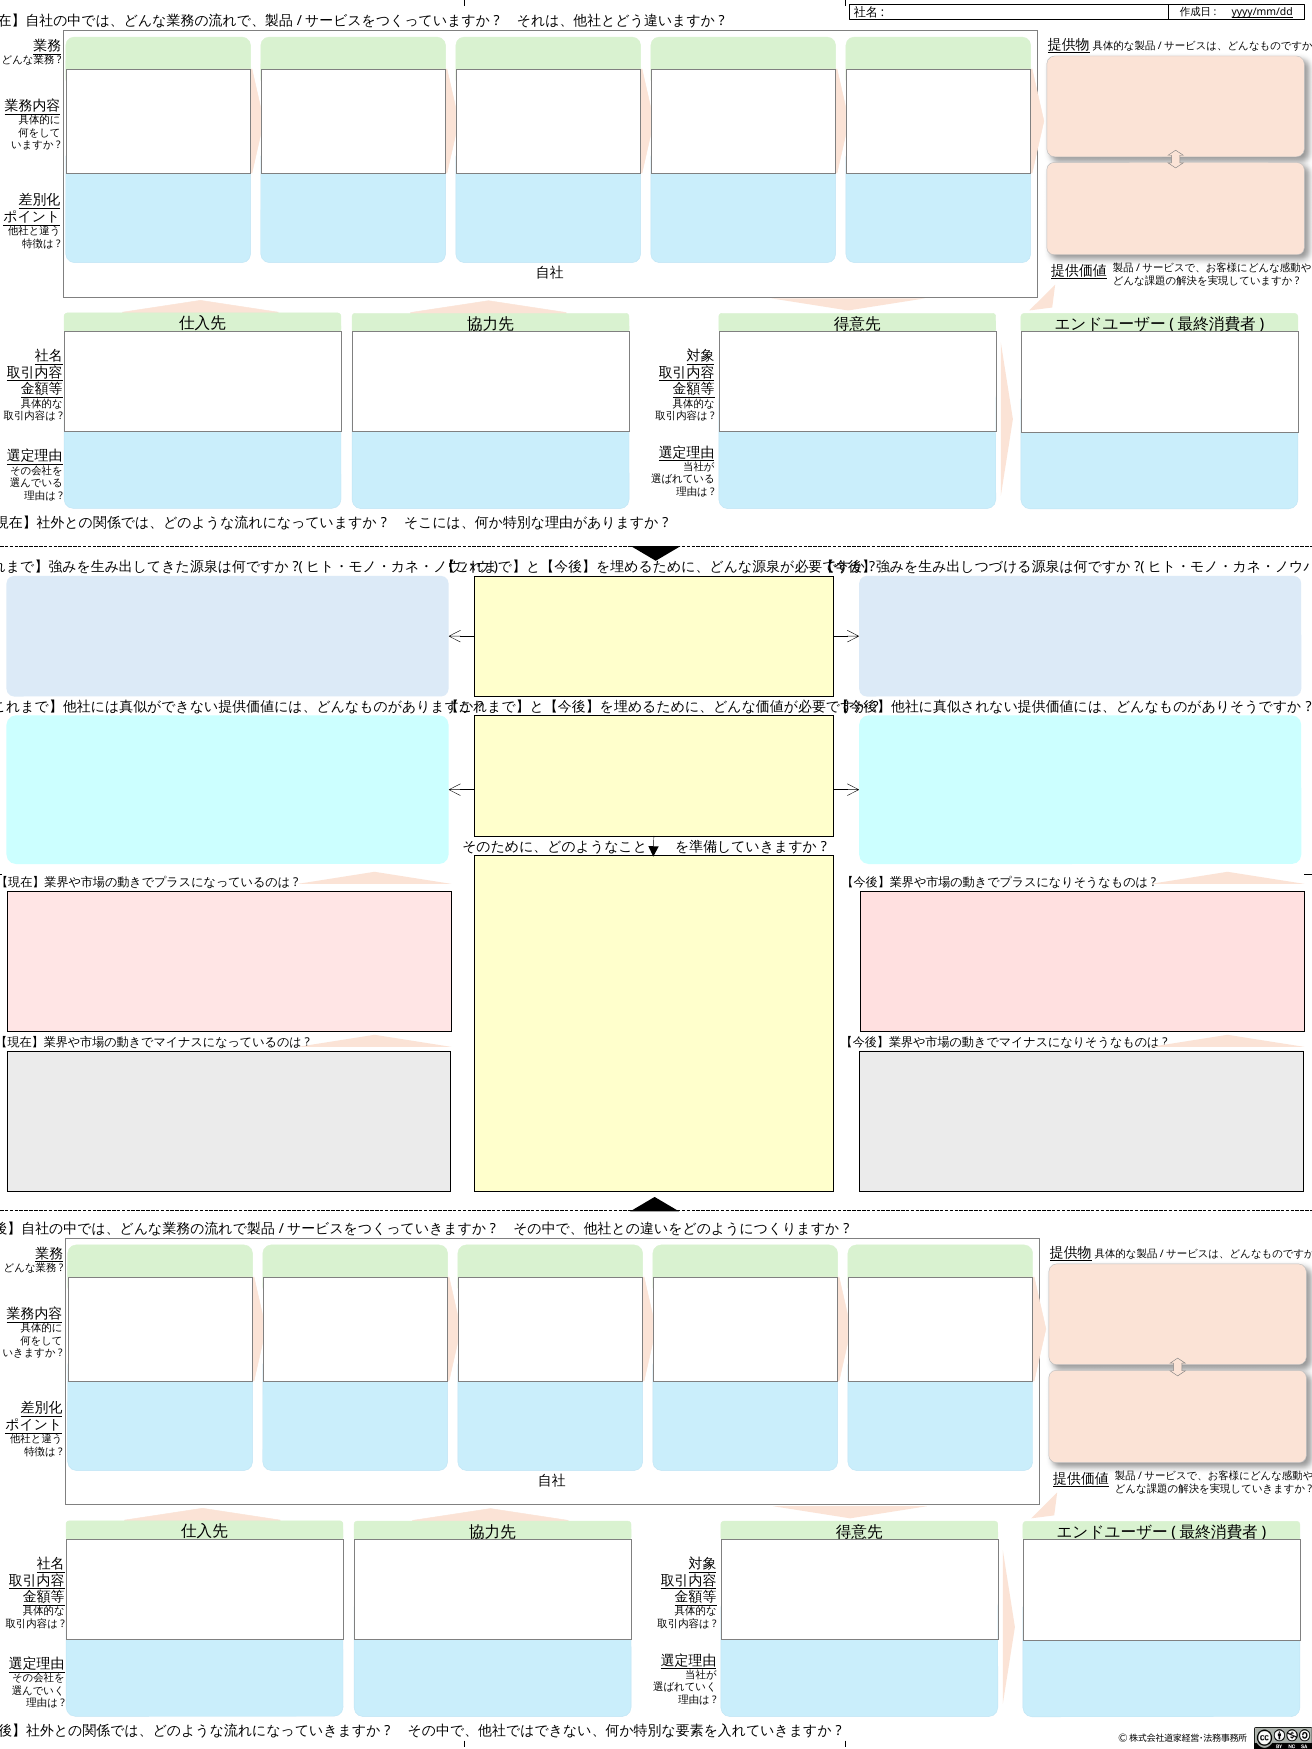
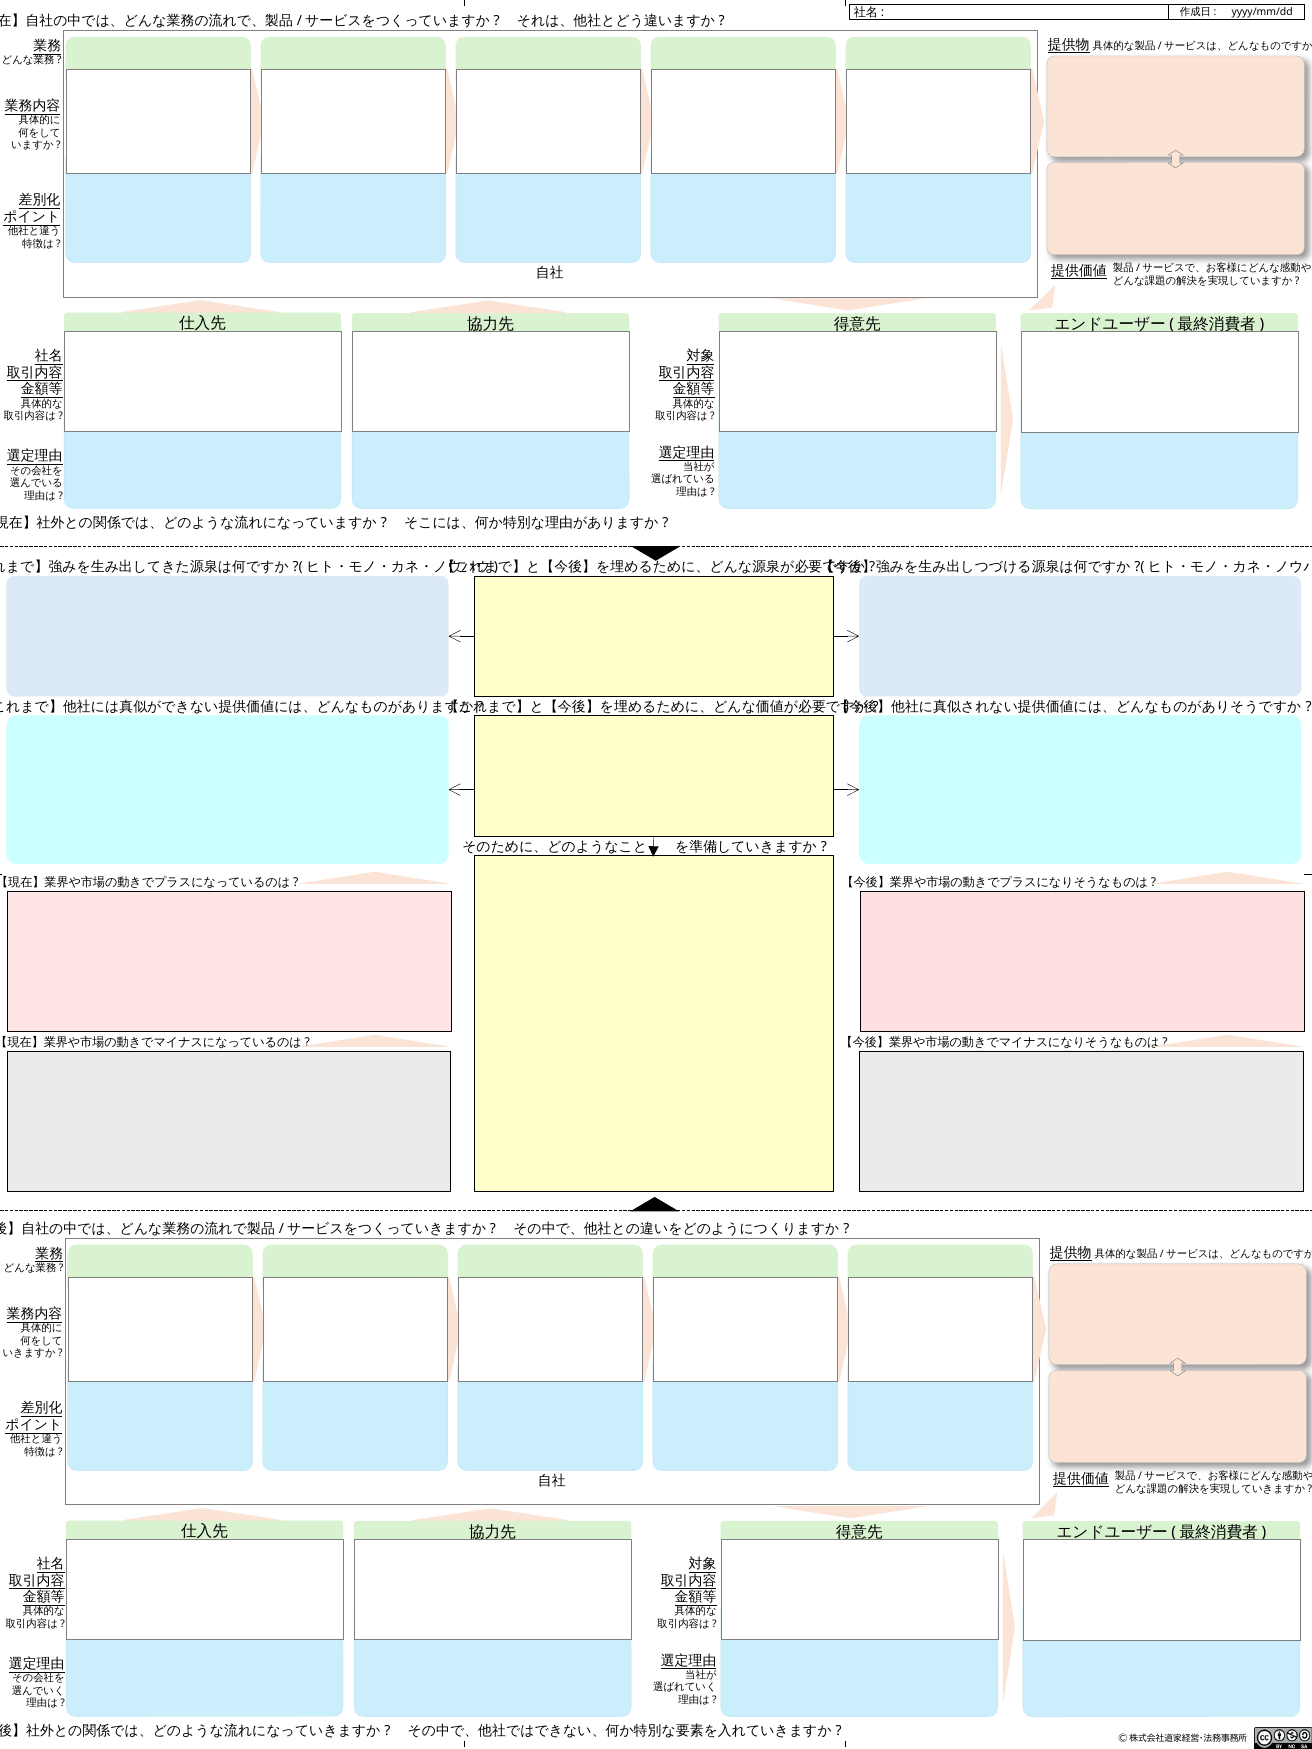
yyyy/mm/dd underline: present -> none
